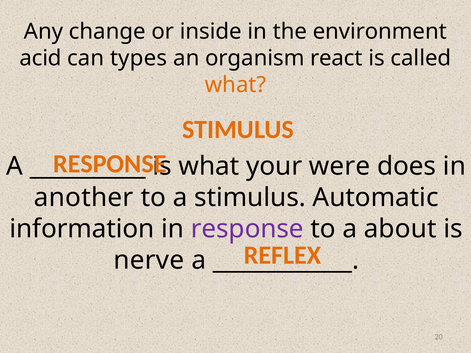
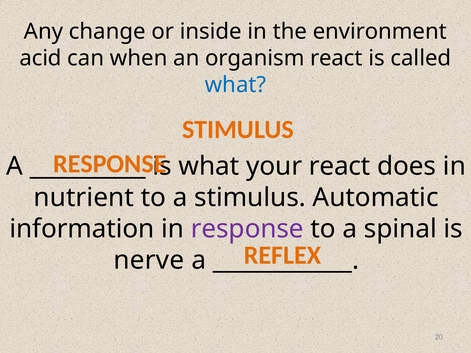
types: types -> when
what at (236, 85) colour: orange -> blue
your were: were -> react
another: another -> nutrient
about: about -> spinal
